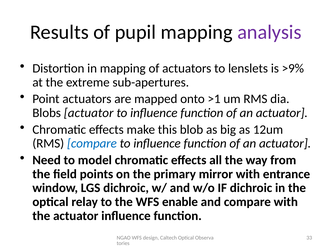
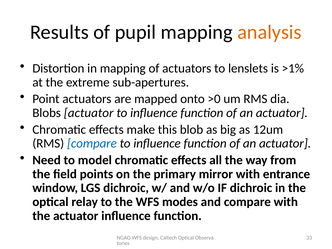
analysis colour: purple -> orange
>9%: >9% -> >1%
>1: >1 -> >0
enable: enable -> modes
